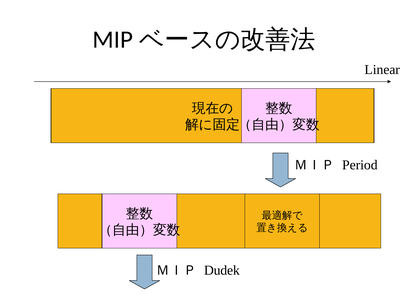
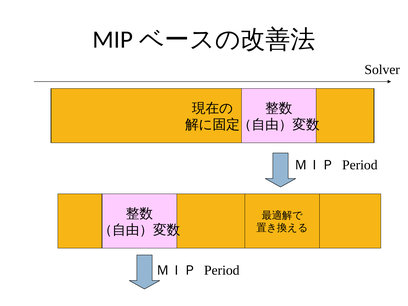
Linear: Linear -> Solver
Dudek at (222, 270): Dudek -> Period
